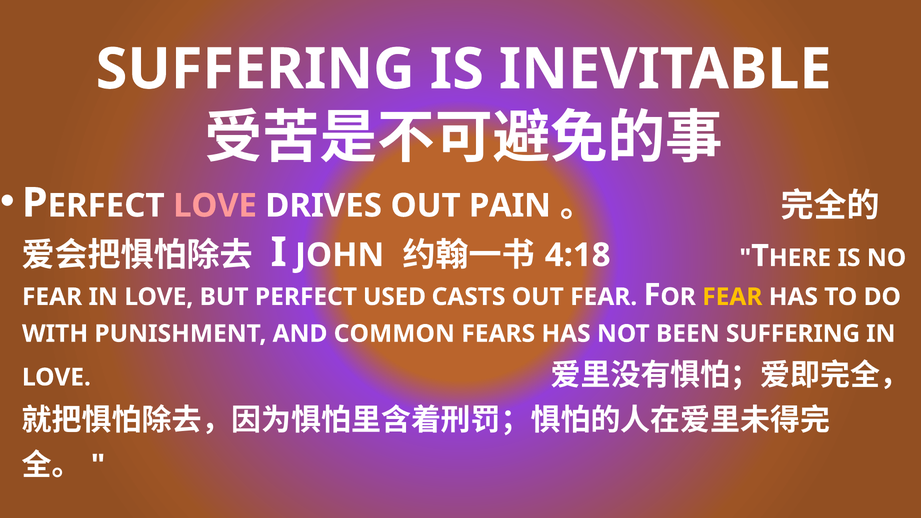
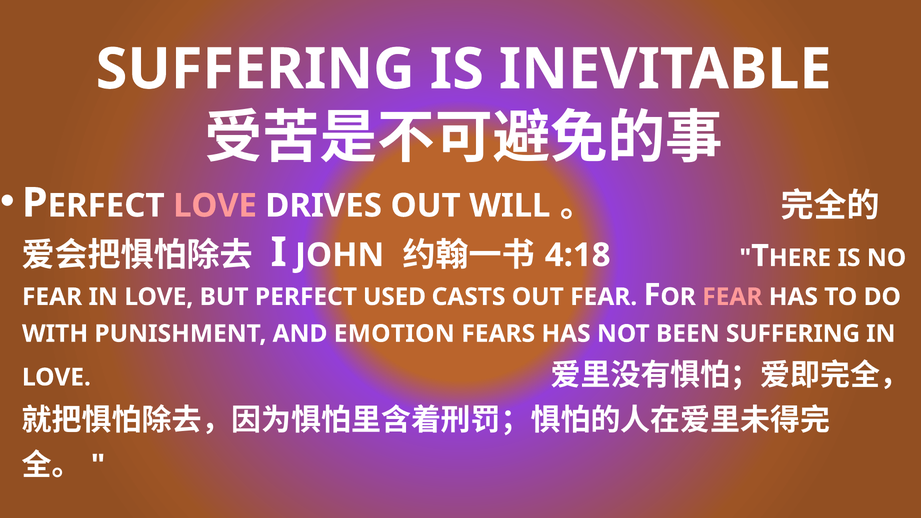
PAIN: PAIN -> WILL
FEAR at (732, 297) colour: yellow -> pink
COMMON: COMMON -> EMOTION
